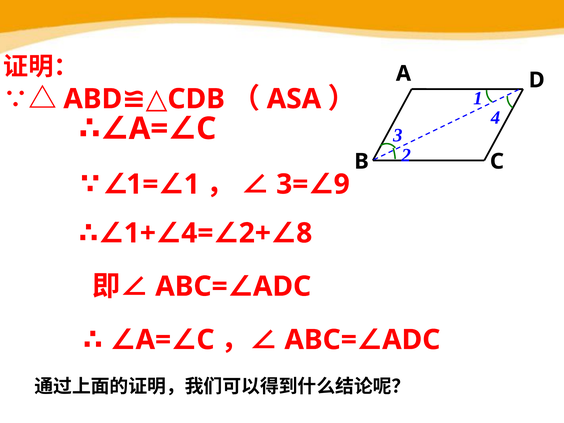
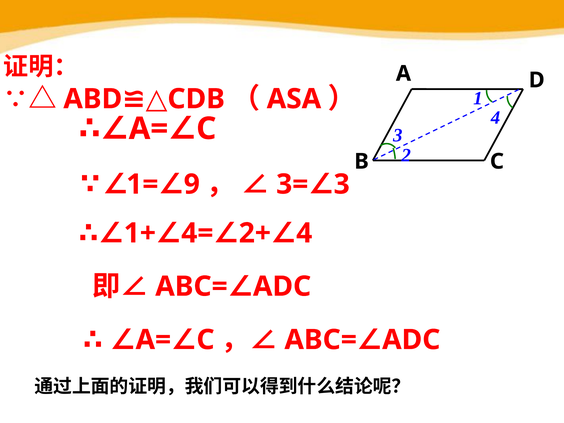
9 at (342, 184): 9 -> 3
1 at (192, 184): 1 -> 9
8 at (304, 233): 8 -> 4
